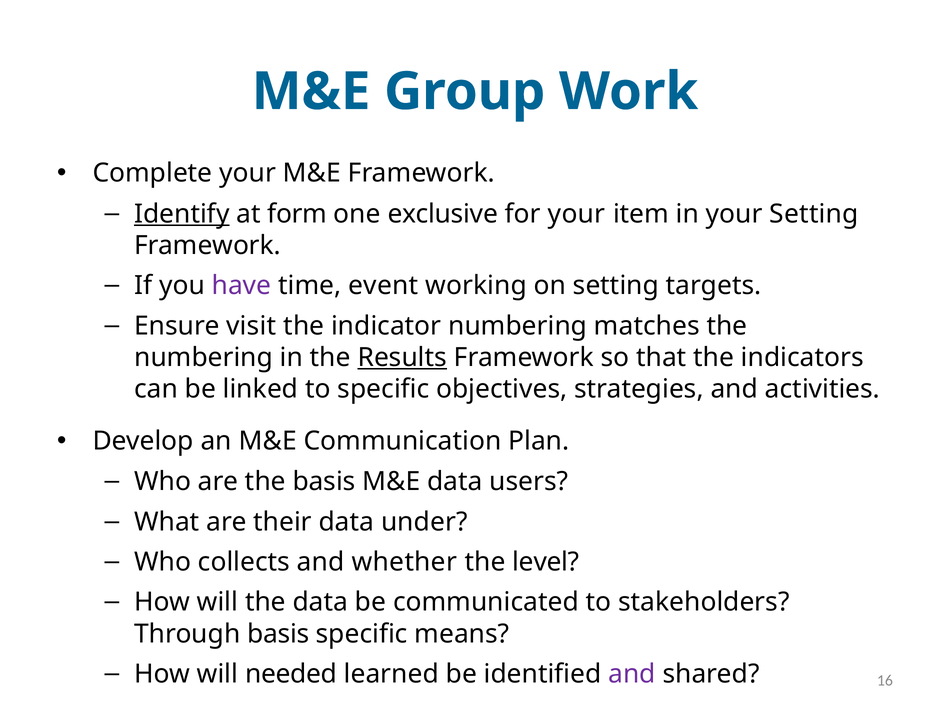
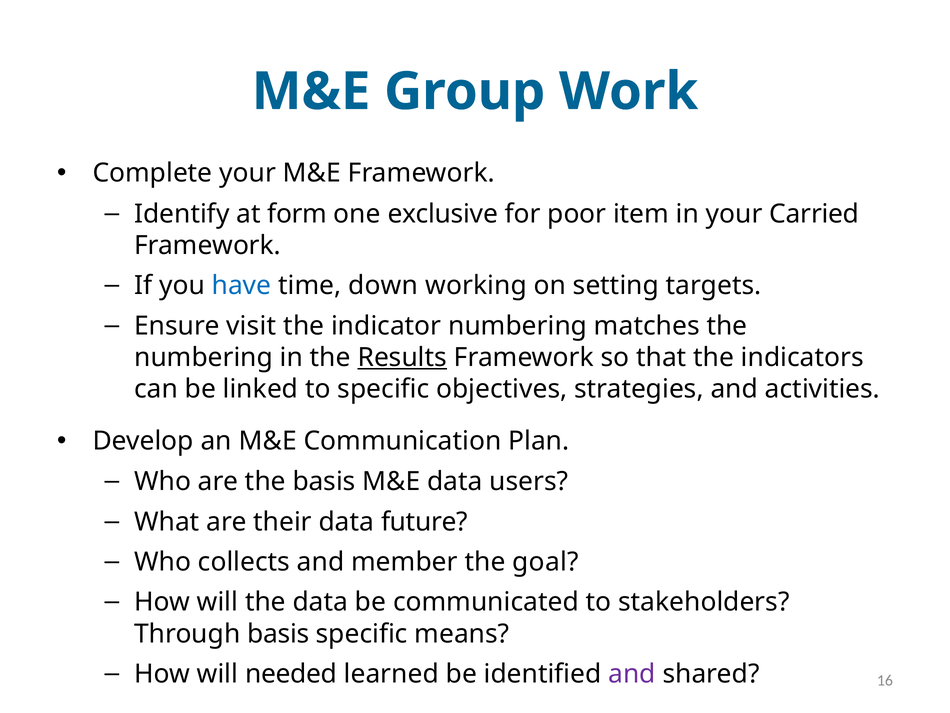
Identify underline: present -> none
for your: your -> poor
your Setting: Setting -> Carried
have colour: purple -> blue
event: event -> down
under: under -> future
whether: whether -> member
level: level -> goal
